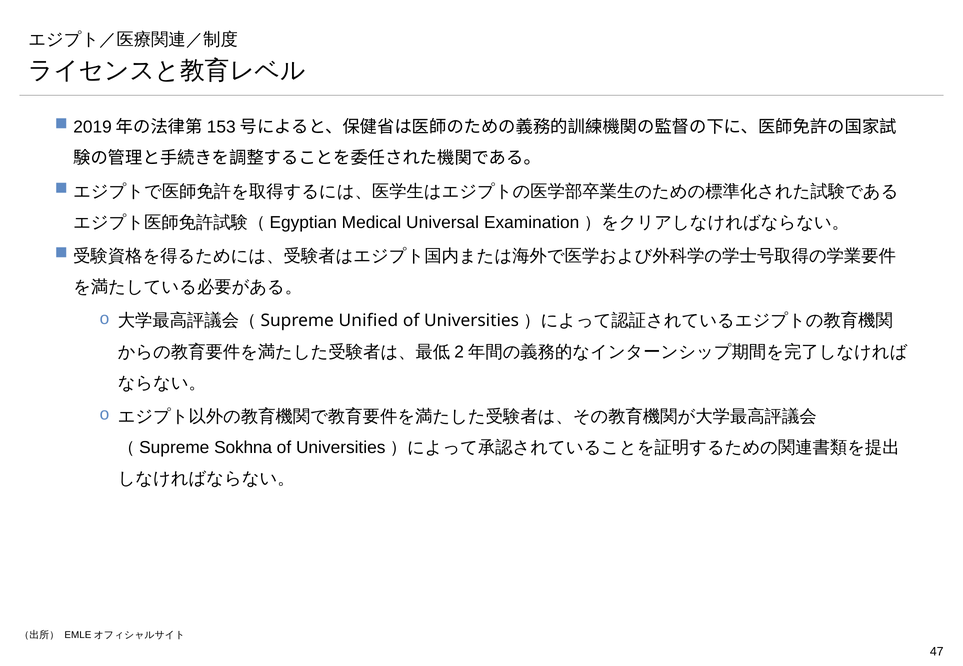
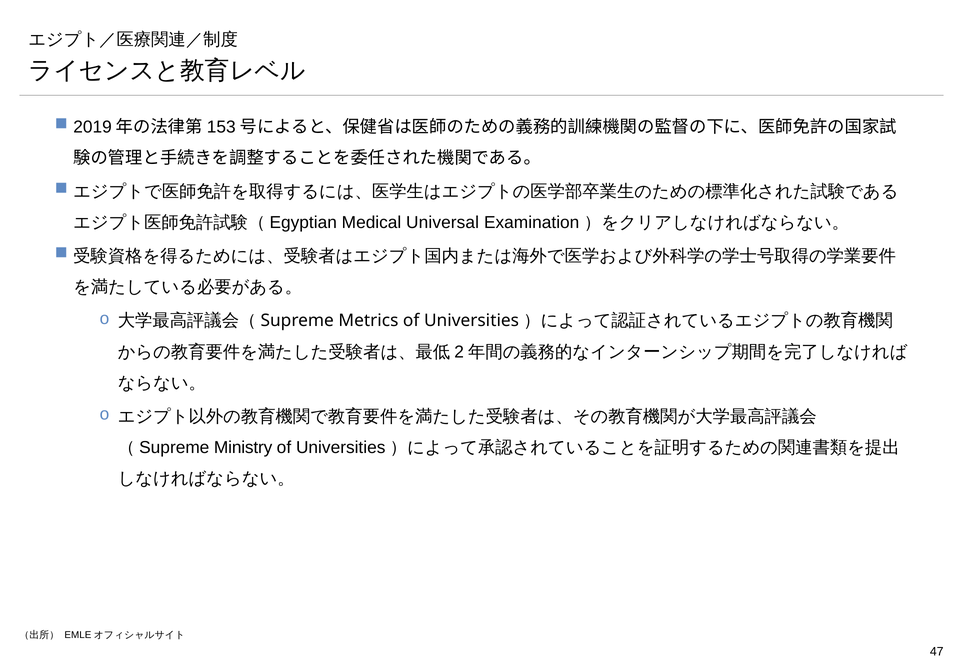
Unified: Unified -> Metrics
Sokhna: Sokhna -> Ministry
